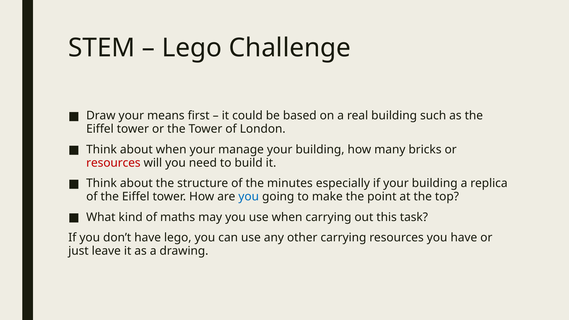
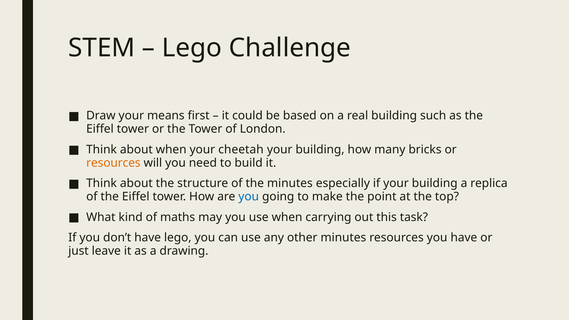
manage: manage -> cheetah
resources at (113, 163) colour: red -> orange
other carrying: carrying -> minutes
